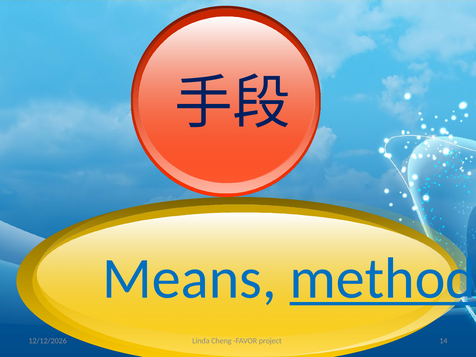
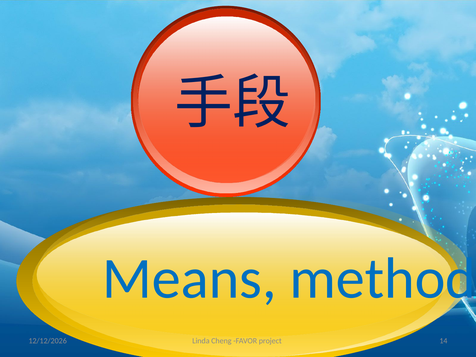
method underline: present -> none
